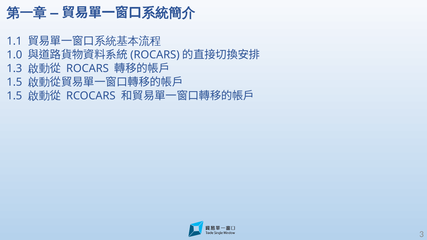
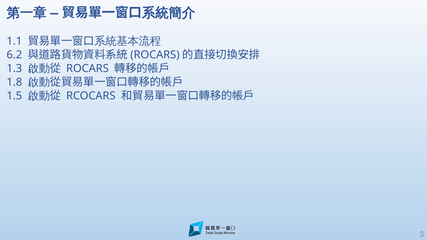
1.0: 1.0 -> 6.2
1.5 at (14, 82): 1.5 -> 1.8
